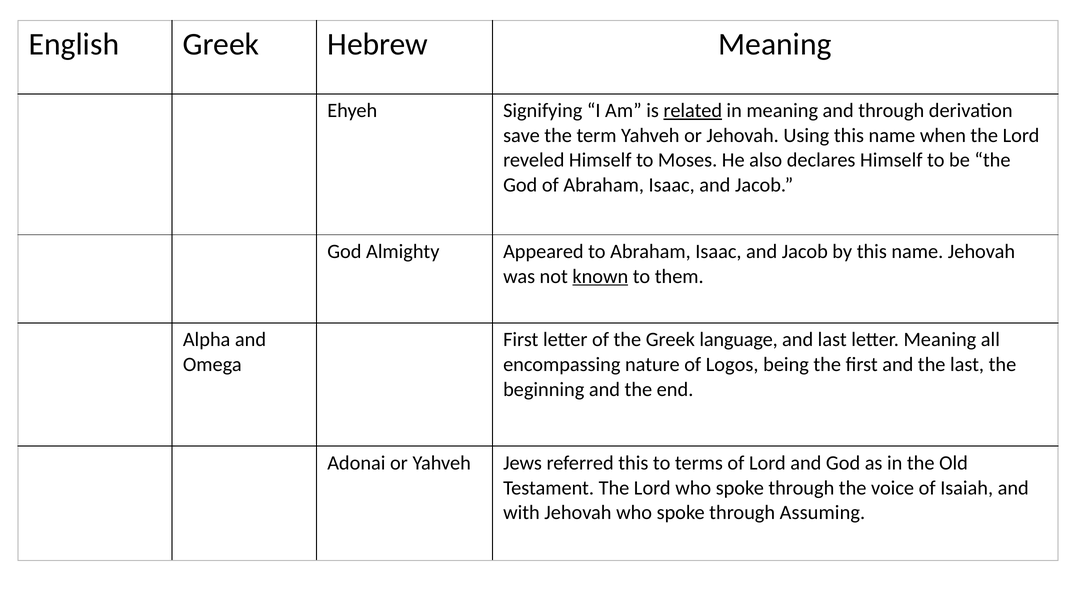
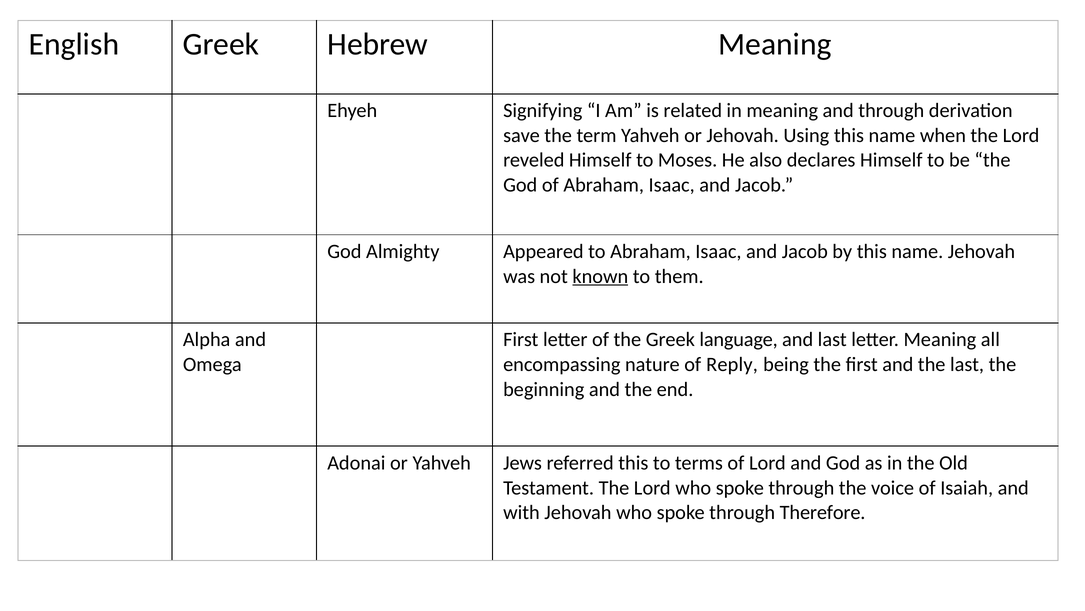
related underline: present -> none
Logos: Logos -> Reply
Assuming: Assuming -> Therefore
